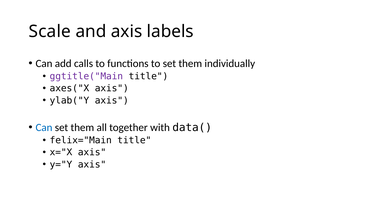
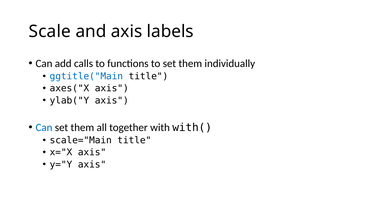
ggtitle("Main colour: purple -> blue
data(: data( -> with(
felix="Main: felix="Main -> scale="Main
